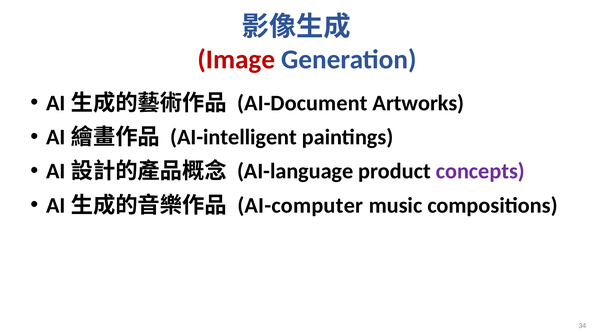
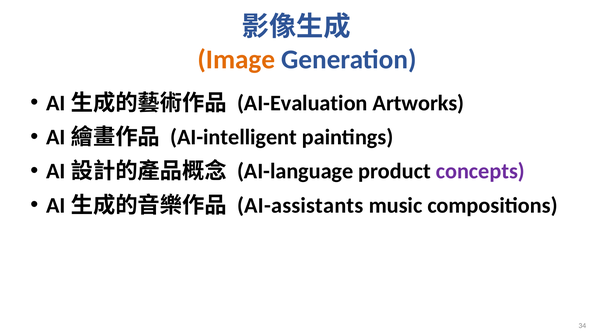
Image colour: red -> orange
AI-Document: AI-Document -> AI-Evaluation
AI-computer: AI-computer -> AI-assistants
